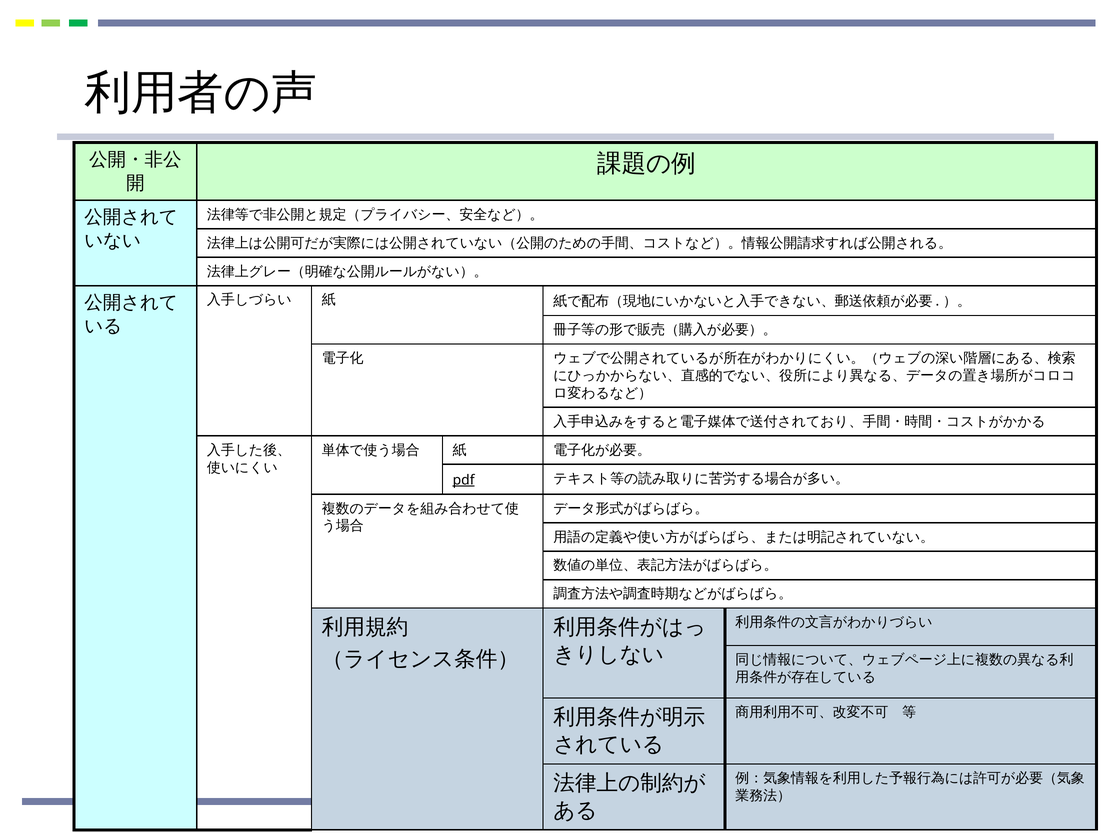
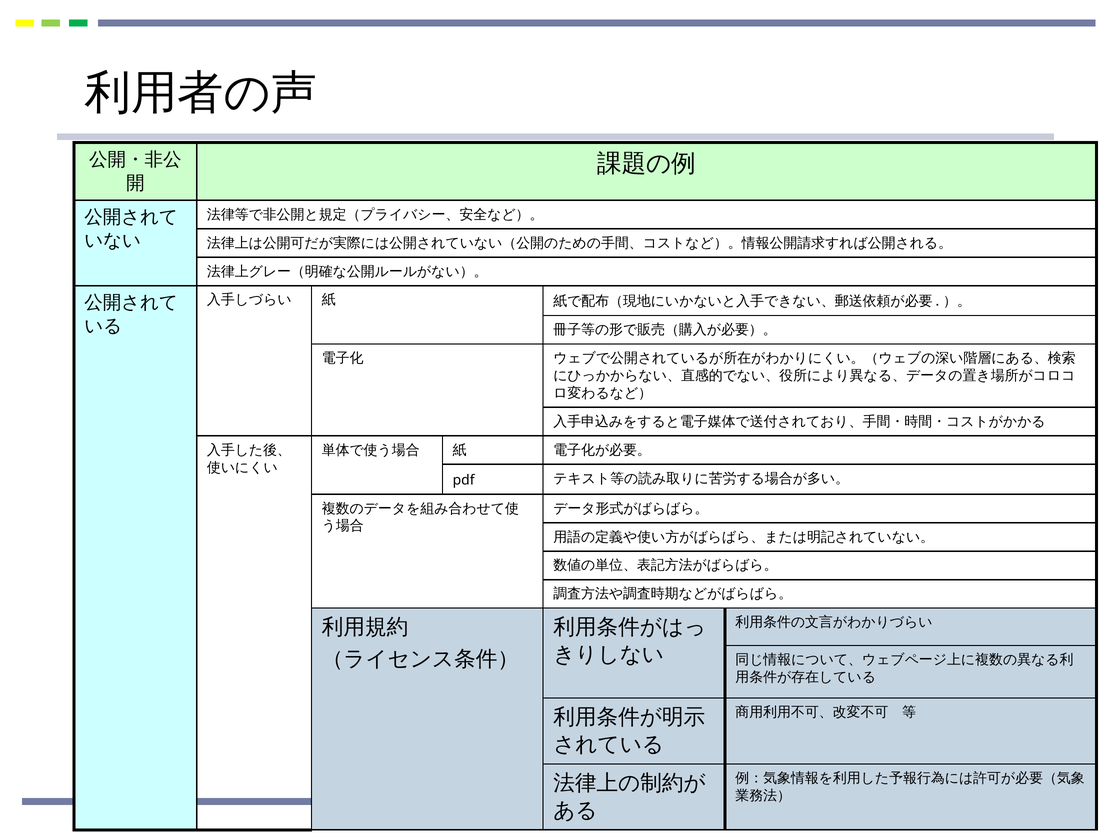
pdf underline: present -> none
